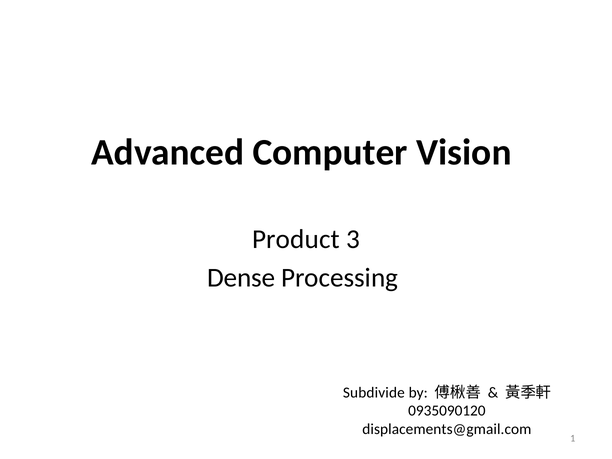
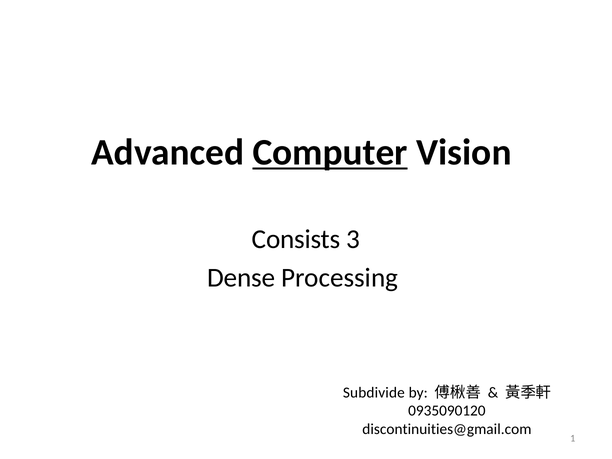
Computer underline: none -> present
Product: Product -> Consists
displacements@gmail.com: displacements@gmail.com -> discontinuities@gmail.com
